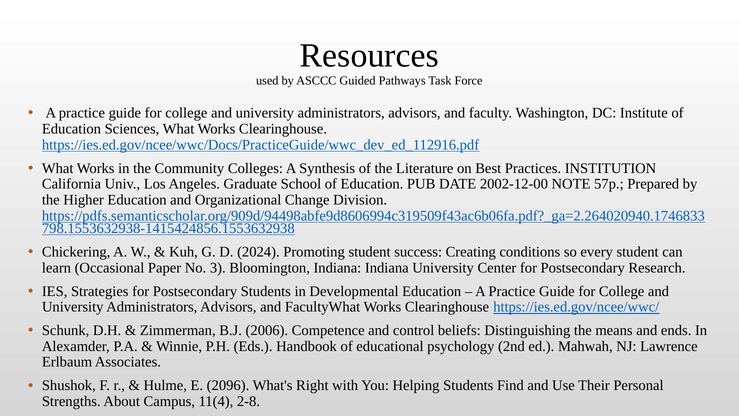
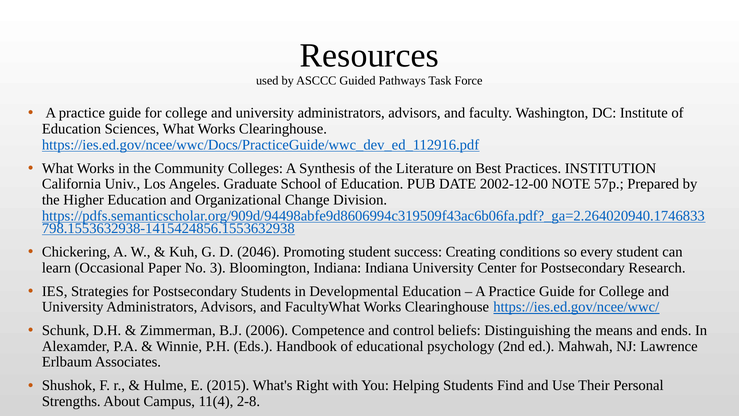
2024: 2024 -> 2046
2096: 2096 -> 2015
